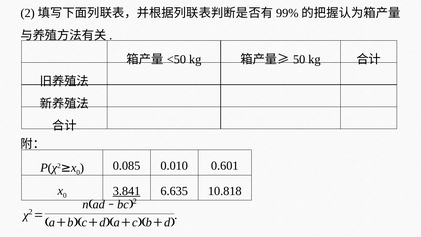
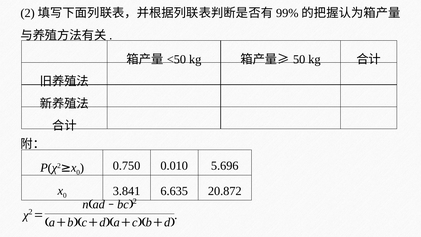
0.085: 0.085 -> 0.750
0.601: 0.601 -> 5.696
3.841 underline: present -> none
10.818: 10.818 -> 20.872
